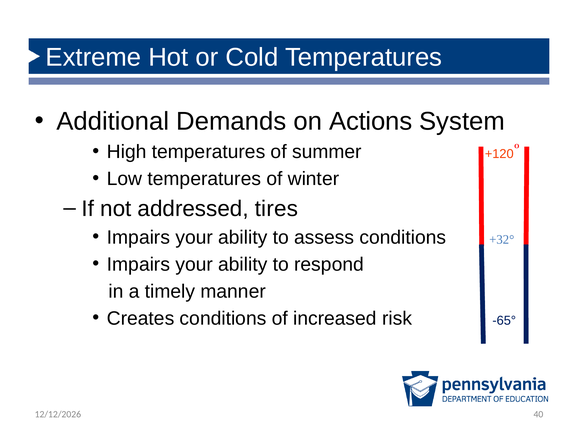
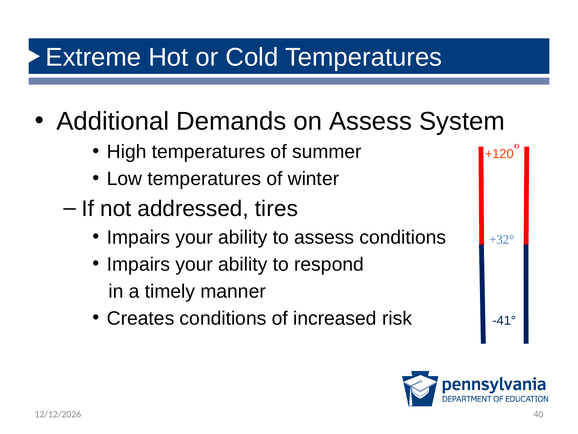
on Actions: Actions -> Assess
-65°: -65° -> -41°
